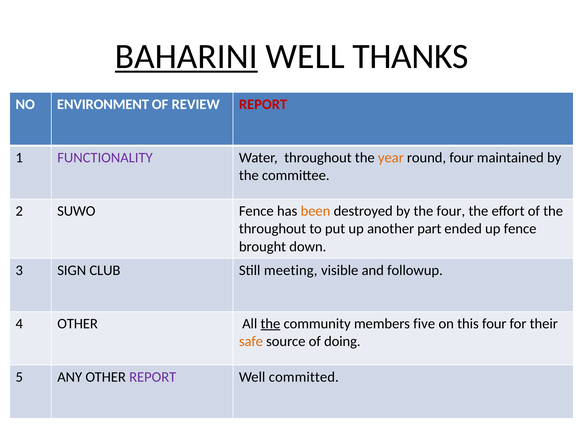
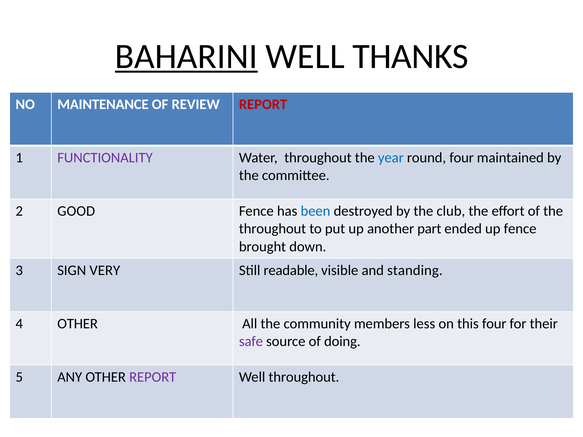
ENVIRONMENT: ENVIRONMENT -> MAINTENANCE
year colour: orange -> blue
SUWO: SUWO -> GOOD
been colour: orange -> blue
the four: four -> club
CLUB: CLUB -> VERY
meeting: meeting -> readable
followup: followup -> standing
the at (270, 324) underline: present -> none
five: five -> less
safe colour: orange -> purple
Well committed: committed -> throughout
